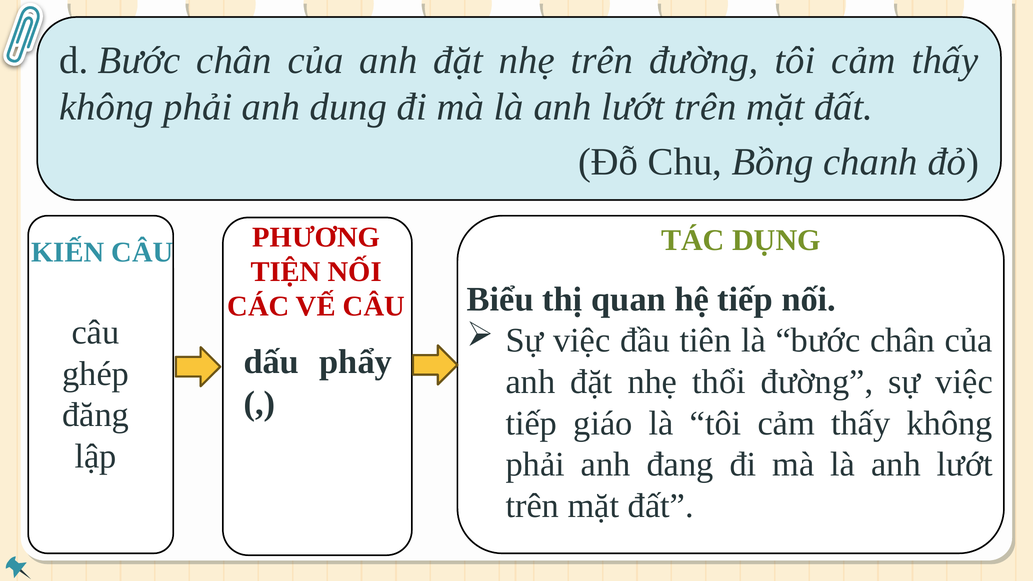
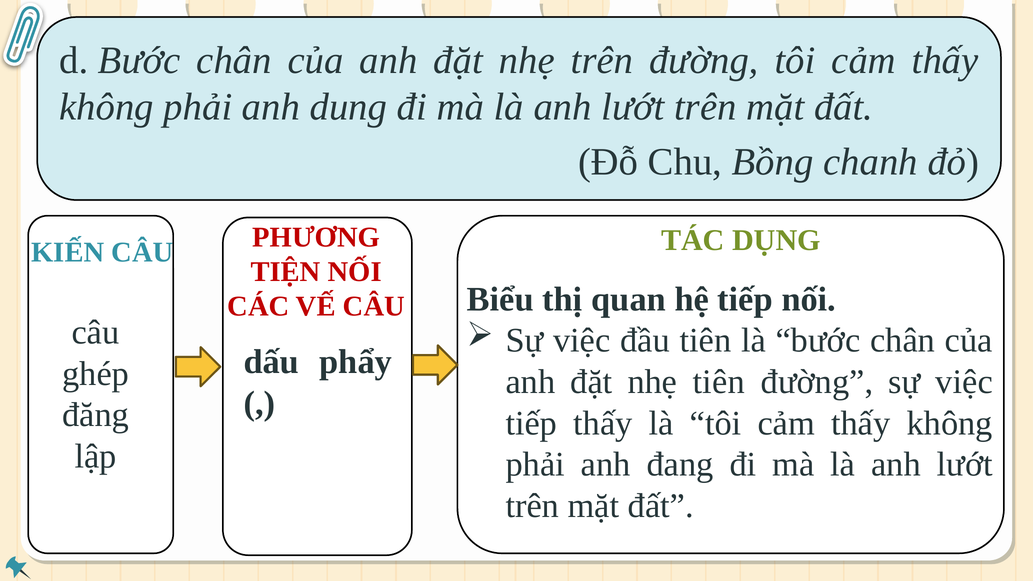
nhẹ thổi: thổi -> tiên
tiếp giáo: giáo -> thấy
